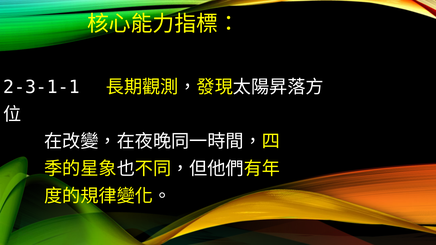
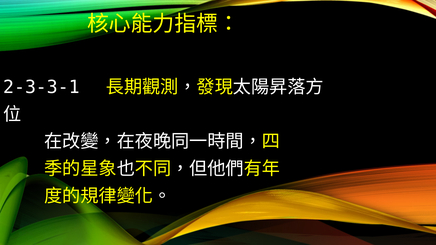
2-3-1-1: 2-3-1-1 -> 2-3-3-1
